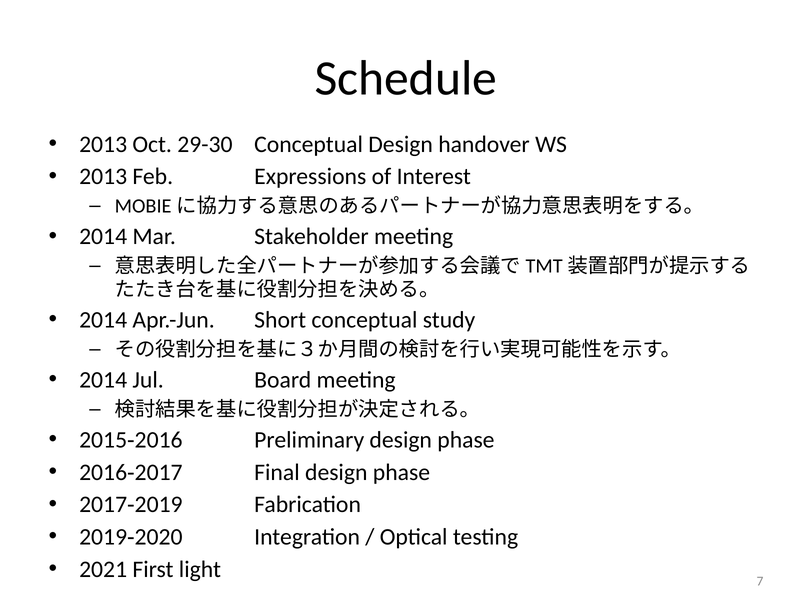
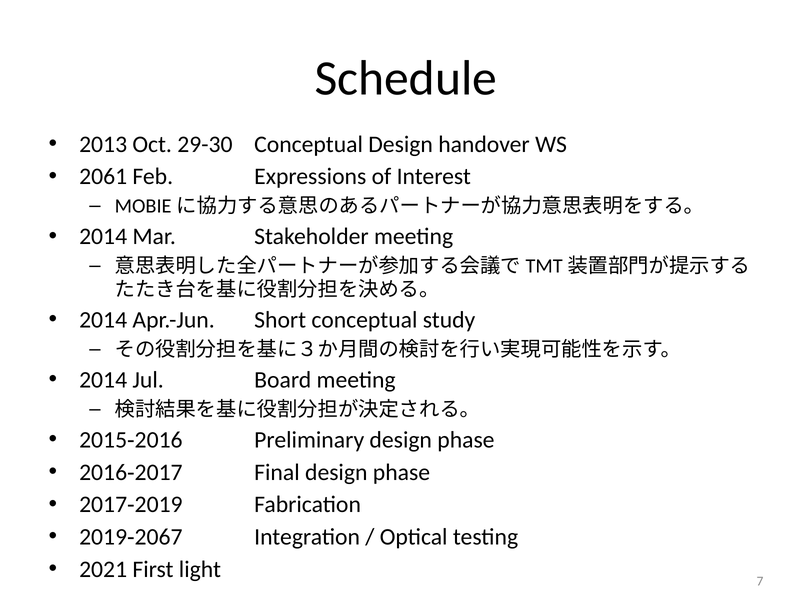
2013 at (103, 177): 2013 -> 2061
2020: 2020 -> 2067
